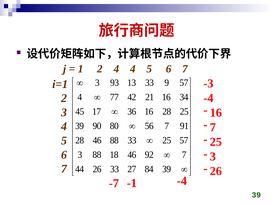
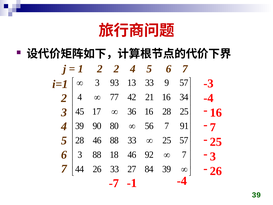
2 4: 4 -> 2
